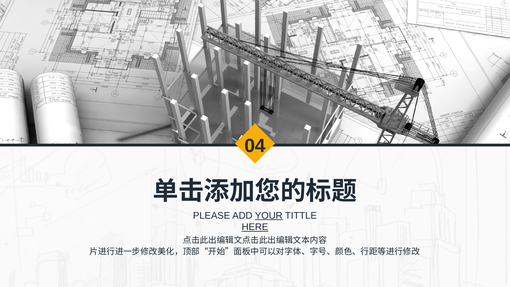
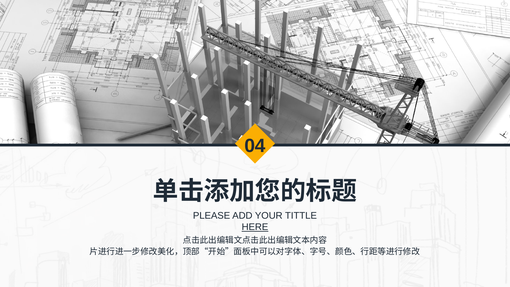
YOUR underline: present -> none
